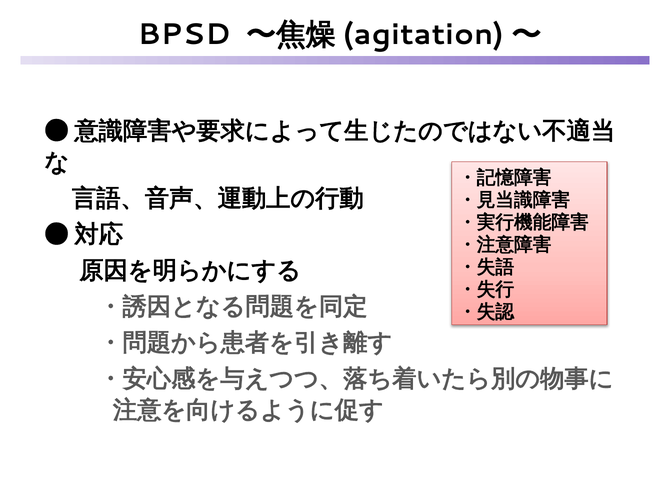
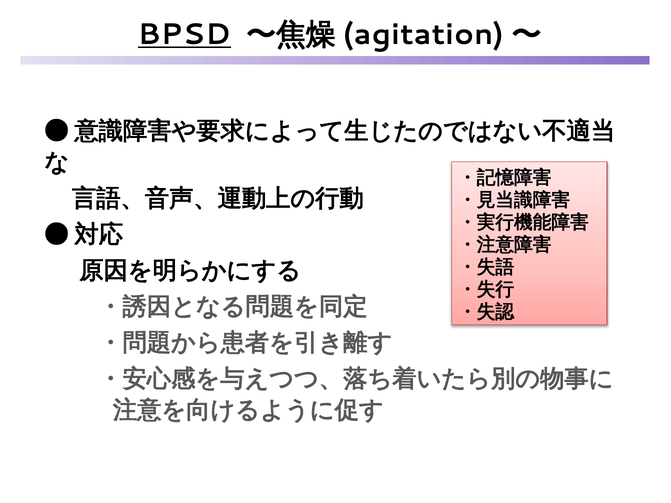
BPSD underline: none -> present
